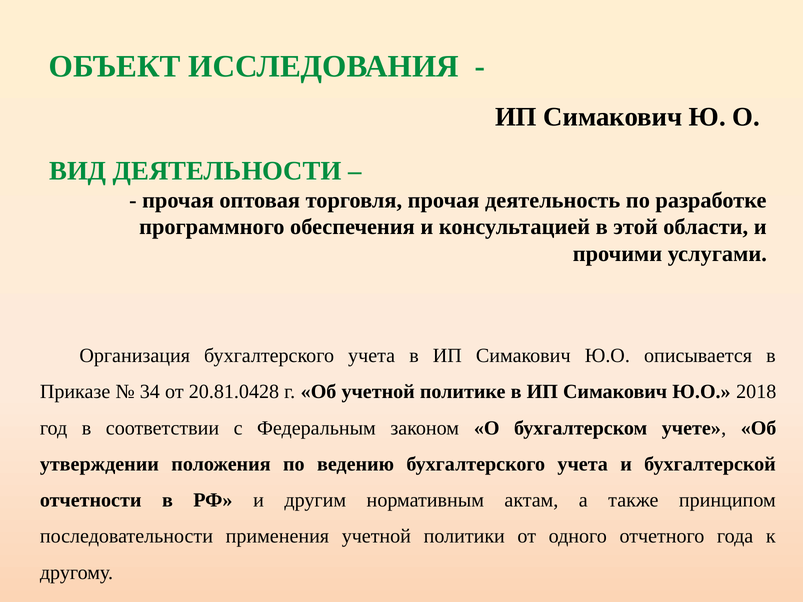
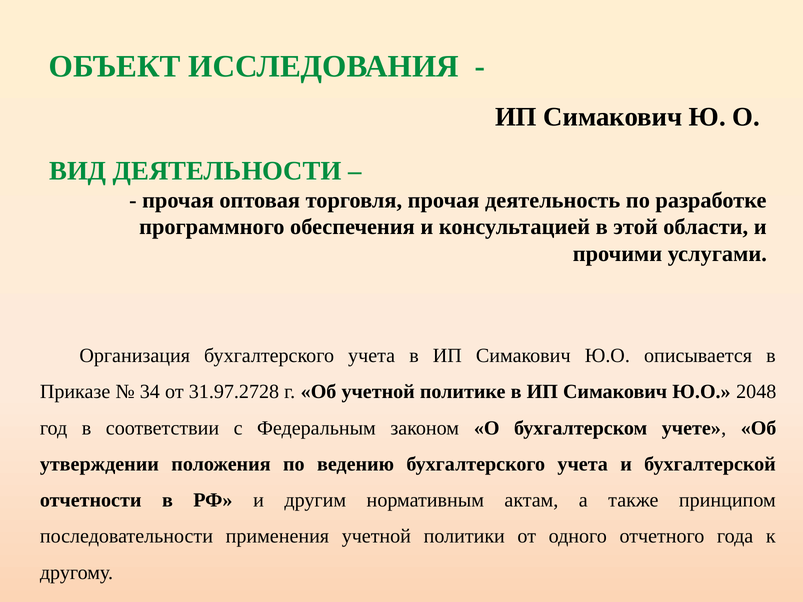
20.81.0428: 20.81.0428 -> 31.97.2728
2018: 2018 -> 2048
